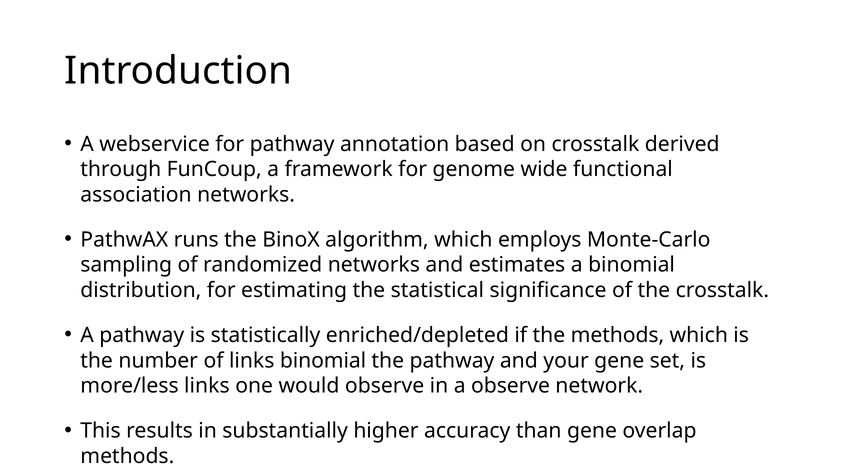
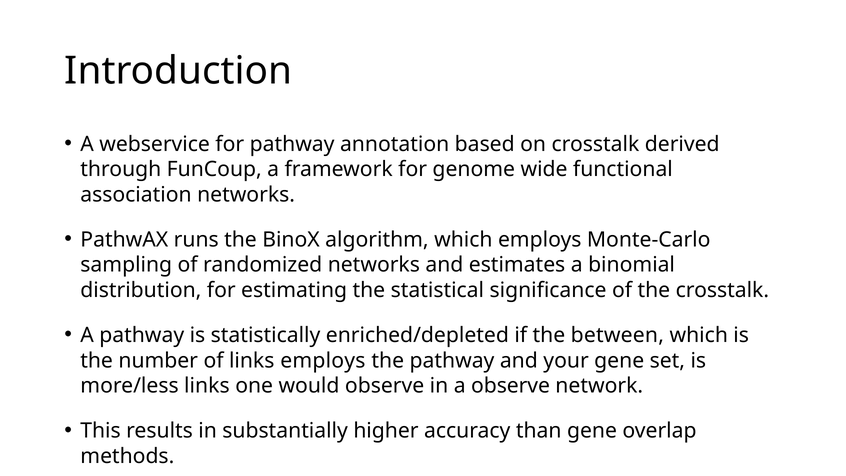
the methods: methods -> between
links binomial: binomial -> employs
